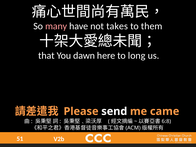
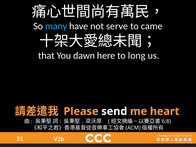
many colour: pink -> light blue
takes: takes -> serve
them: them -> came
came: came -> heart
